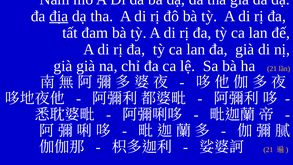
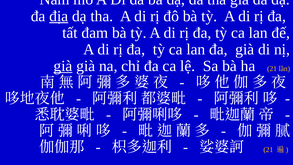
già at (63, 66) underline: none -> present
